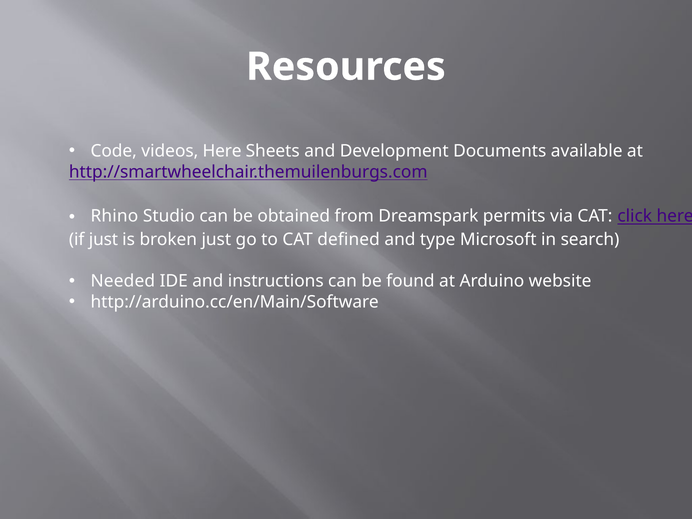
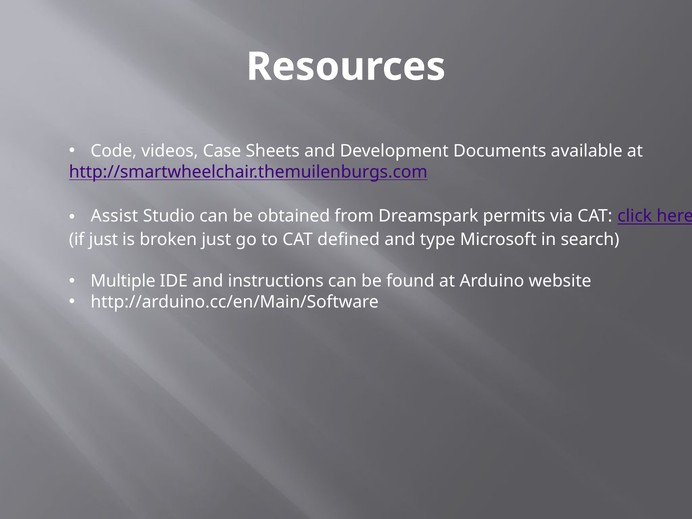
videos Here: Here -> Case
Rhino: Rhino -> Assist
Needed: Needed -> Multiple
